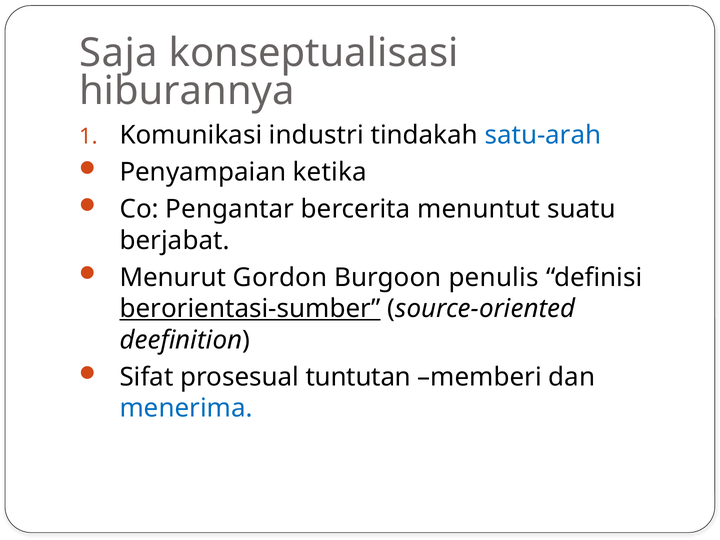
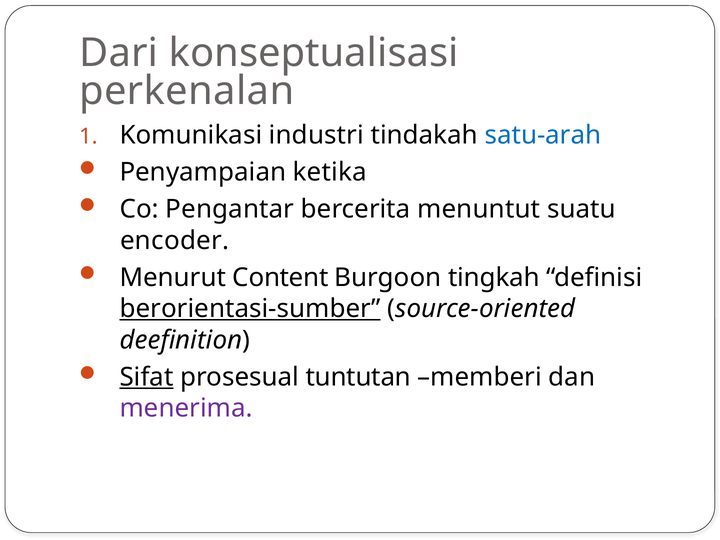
Saja: Saja -> Dari
hiburannya: hiburannya -> perkenalan
berjabat: berjabat -> encoder
Gordon: Gordon -> Content
penulis: penulis -> tingkah
Sifat underline: none -> present
menerima colour: blue -> purple
